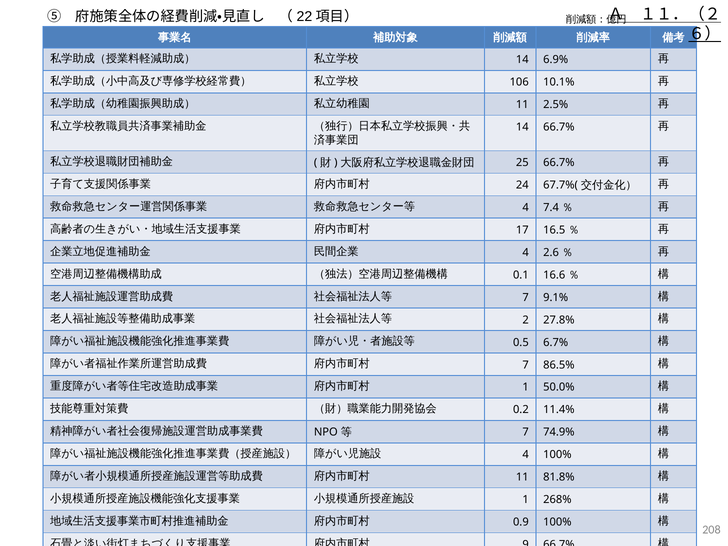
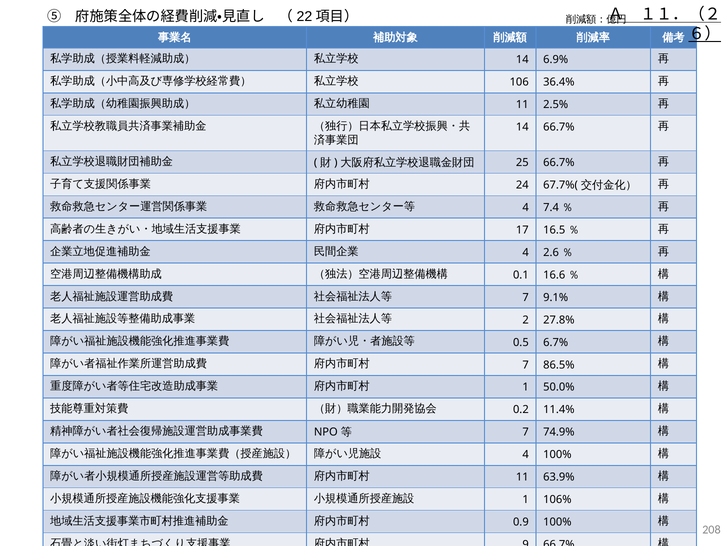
10.1%: 10.1% -> 36.4%
81.8%: 81.8% -> 63.9%
268%: 268% -> 106%
